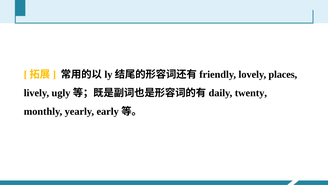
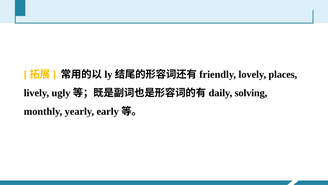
twenty: twenty -> solving
